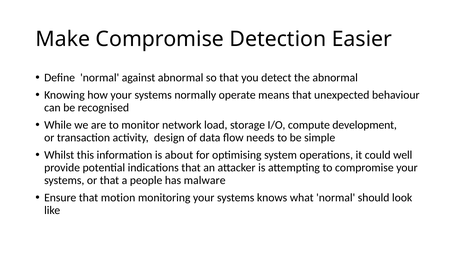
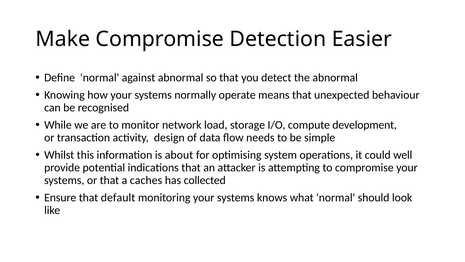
people: people -> caches
malware: malware -> collected
motion: motion -> default
